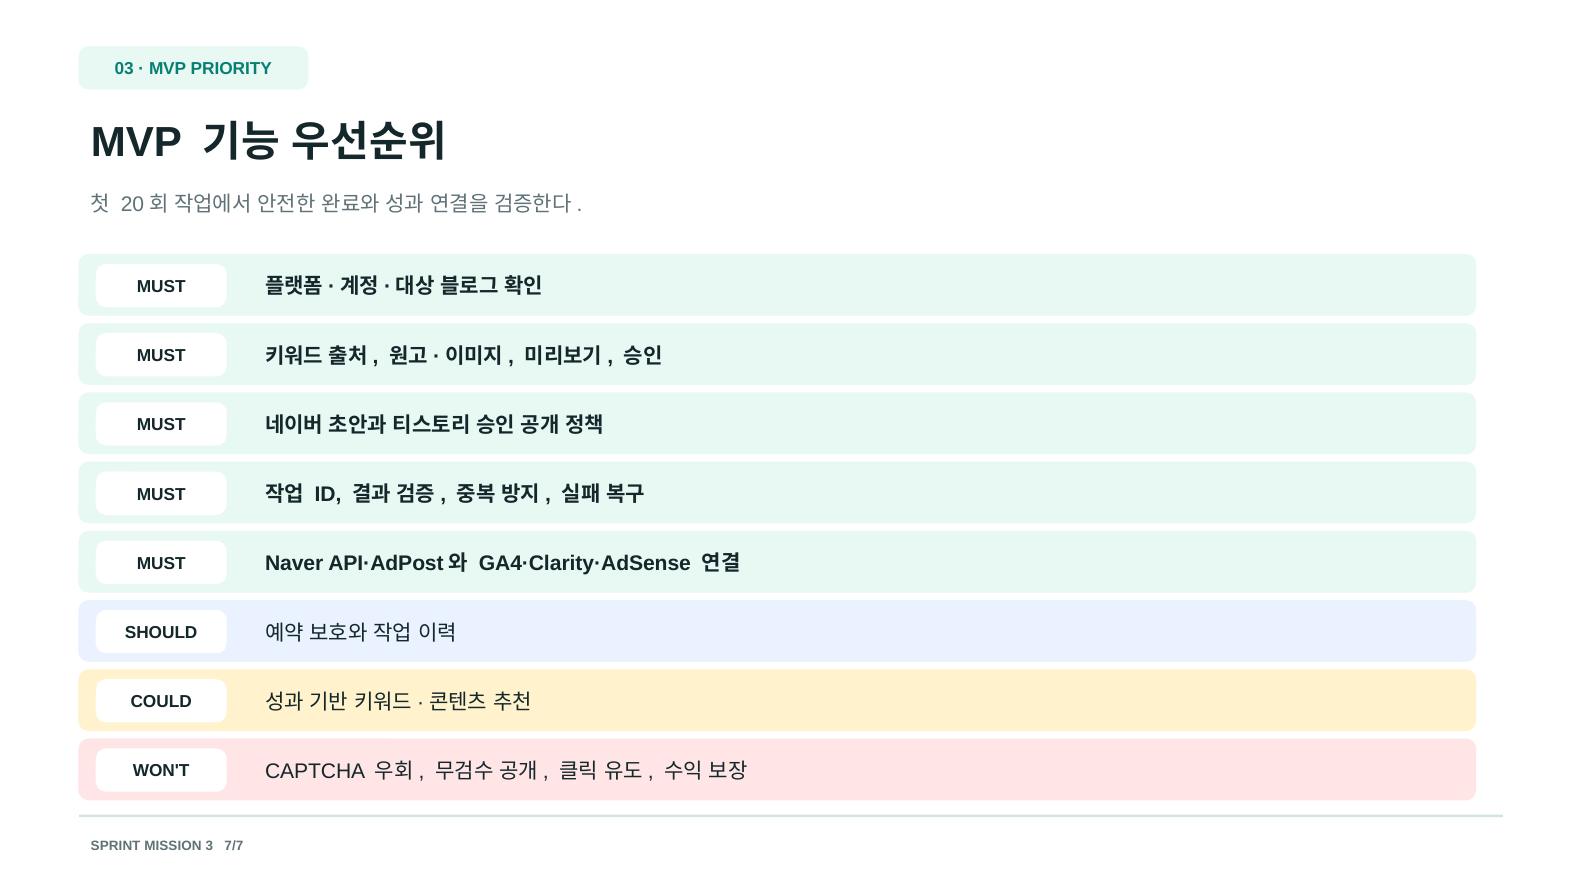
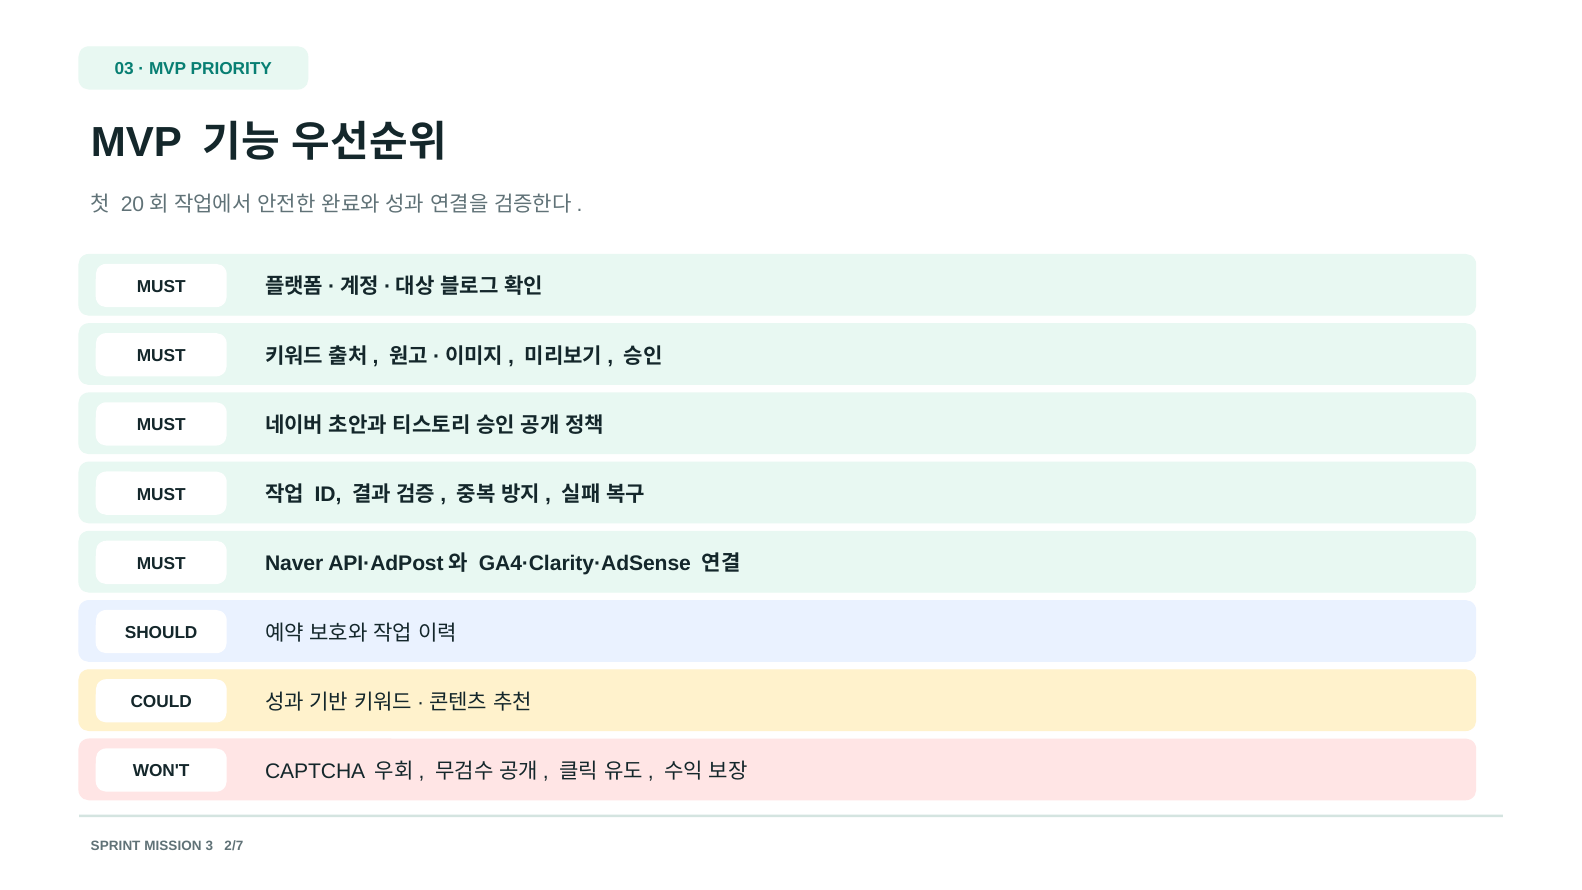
7/7: 7/7 -> 2/7
